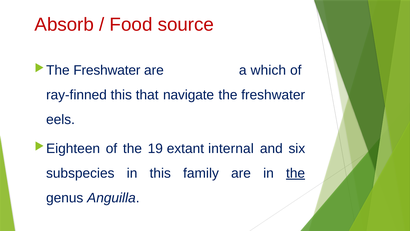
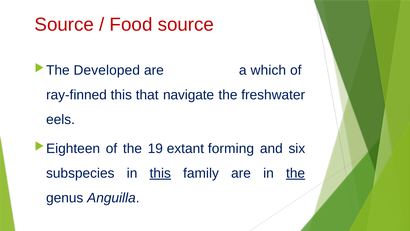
Absorb at (64, 24): Absorb -> Source
Freshwater at (107, 70): Freshwater -> Developed
internal: internal -> forming
this at (160, 173) underline: none -> present
